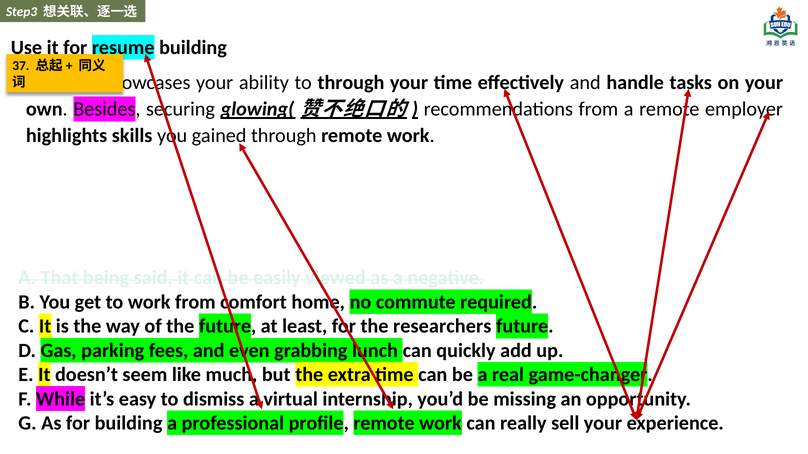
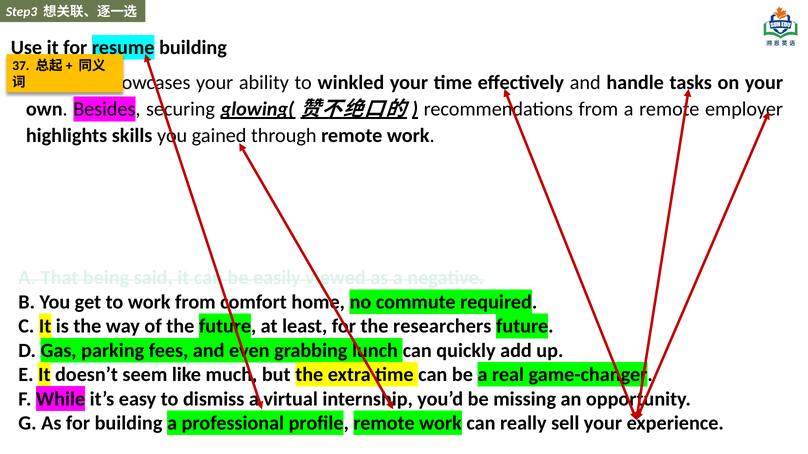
to through: through -> winkled
